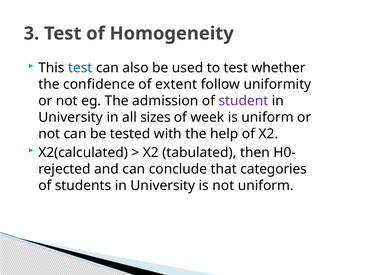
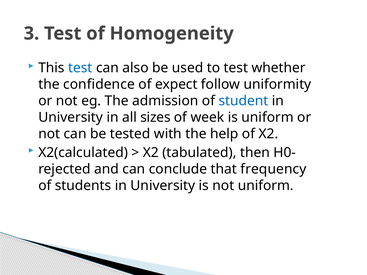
extent: extent -> expect
student colour: purple -> blue
categories: categories -> frequency
